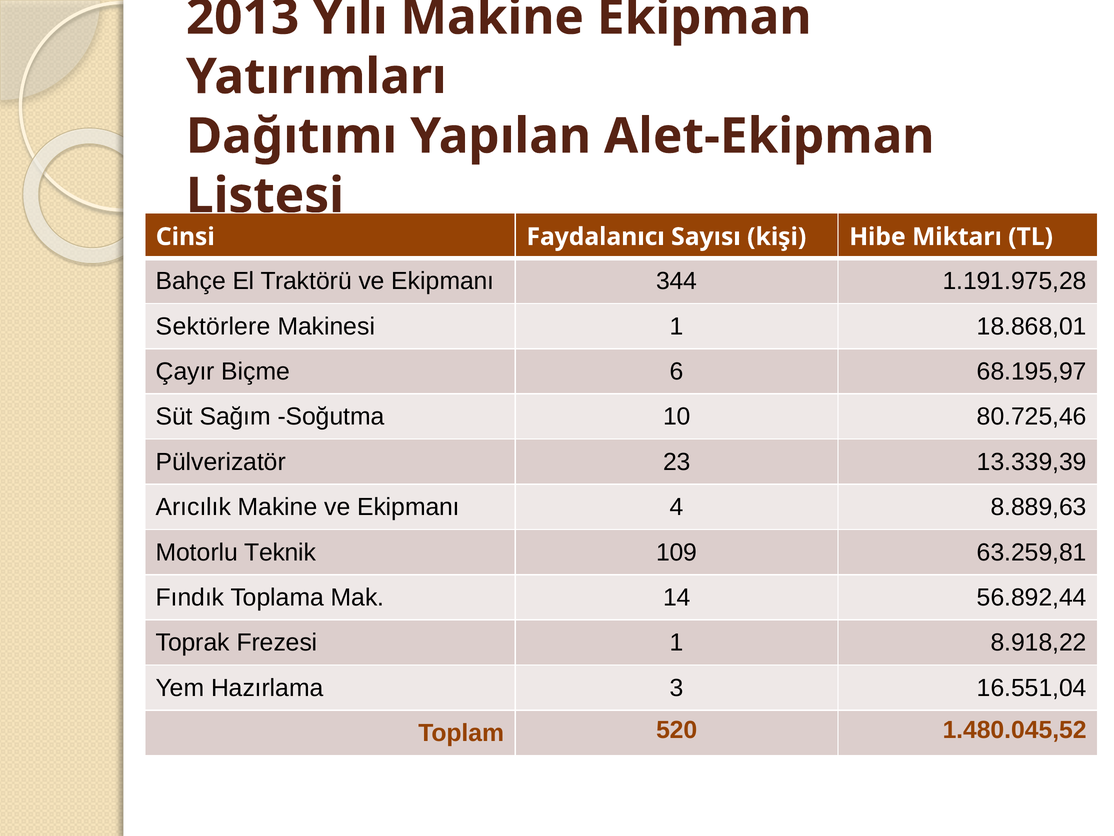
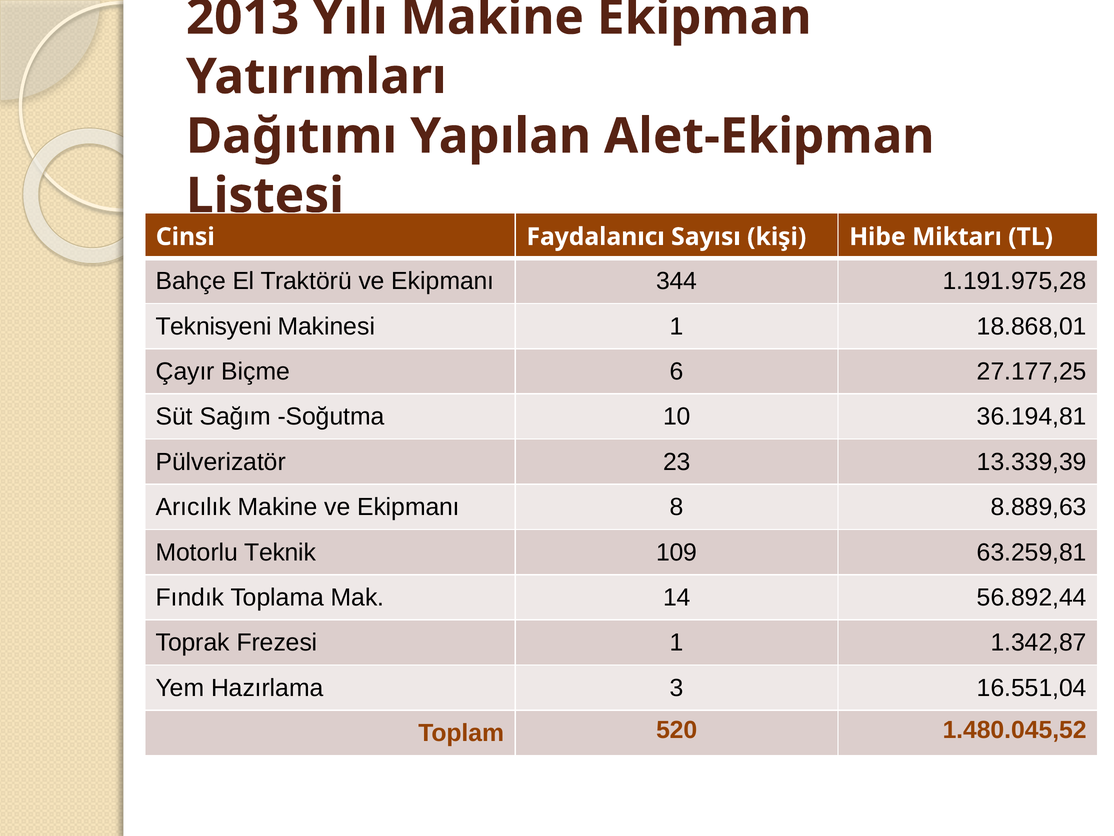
Sektörlere: Sektörlere -> Teknisyeni
68.195,97: 68.195,97 -> 27.177,25
80.725,46: 80.725,46 -> 36.194,81
4: 4 -> 8
8.918,22: 8.918,22 -> 1.342,87
